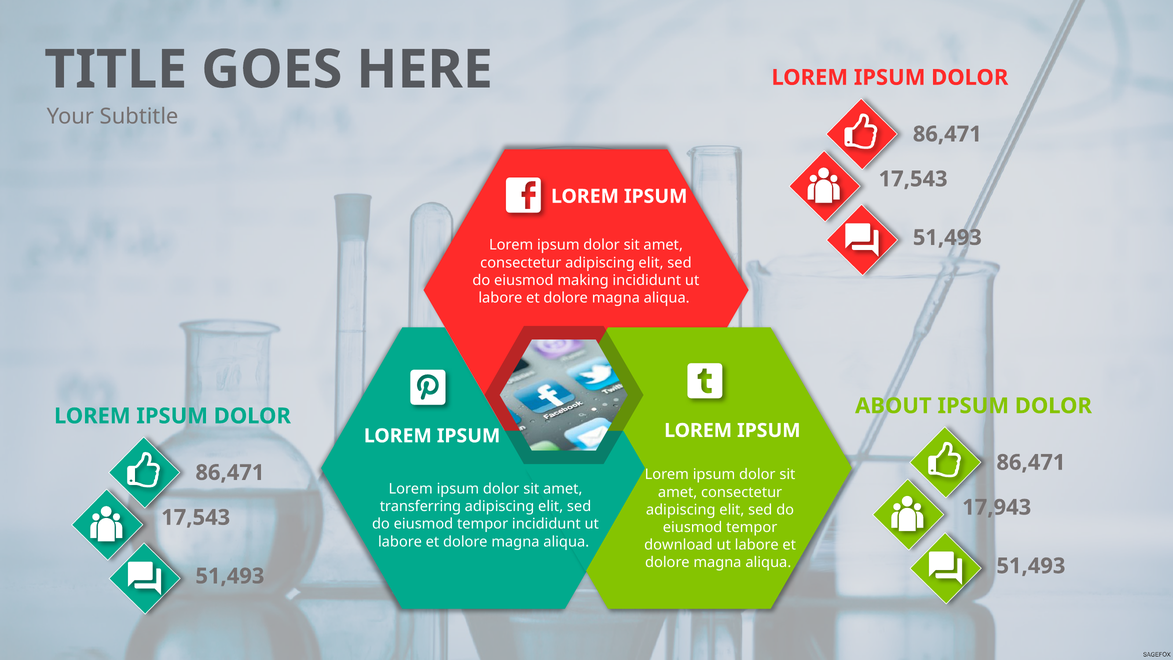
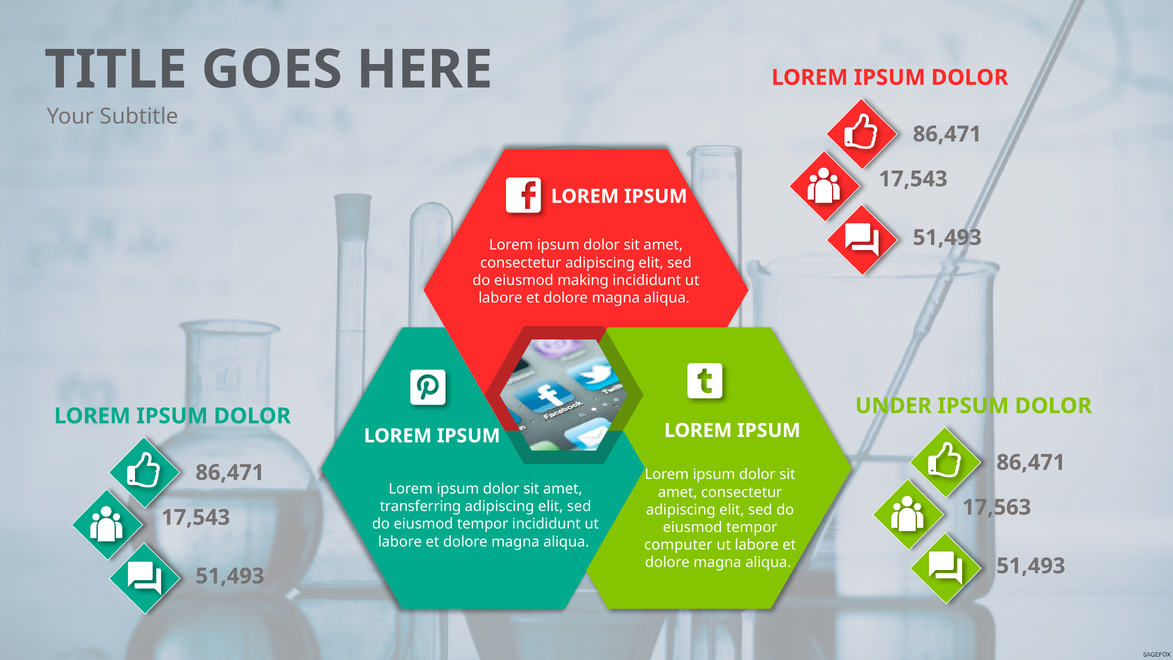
ABOUT: ABOUT -> UNDER
17,943: 17,943 -> 17,563
download: download -> computer
